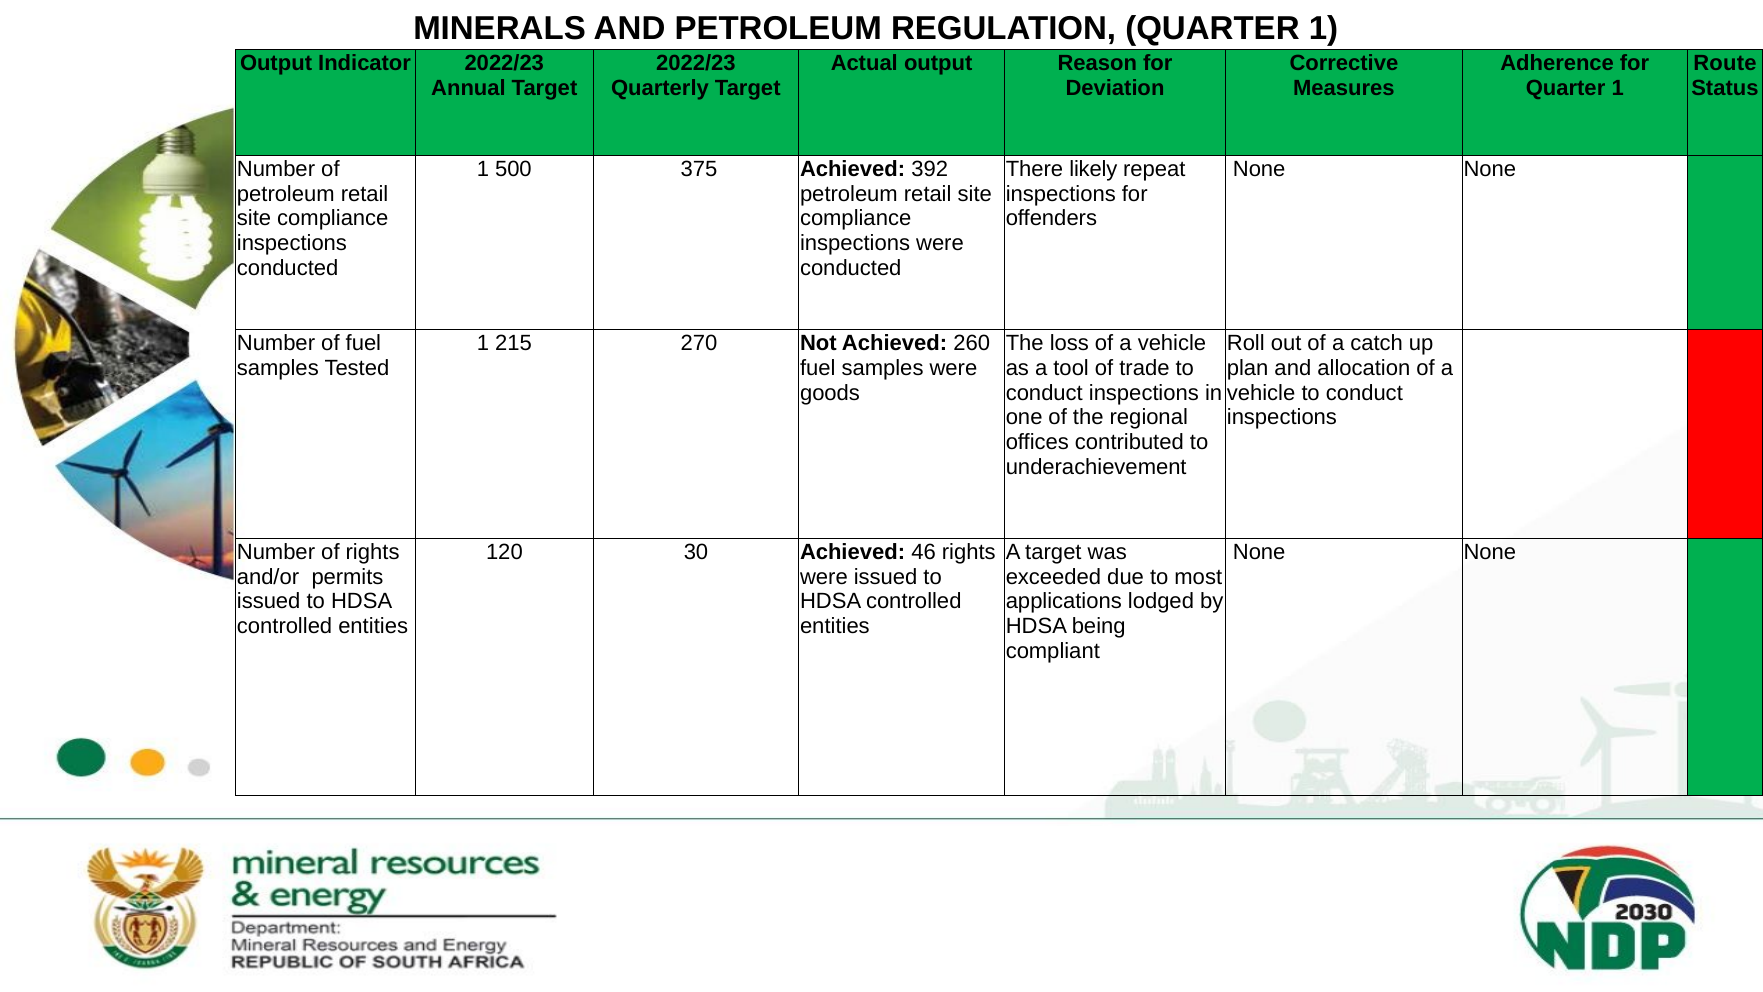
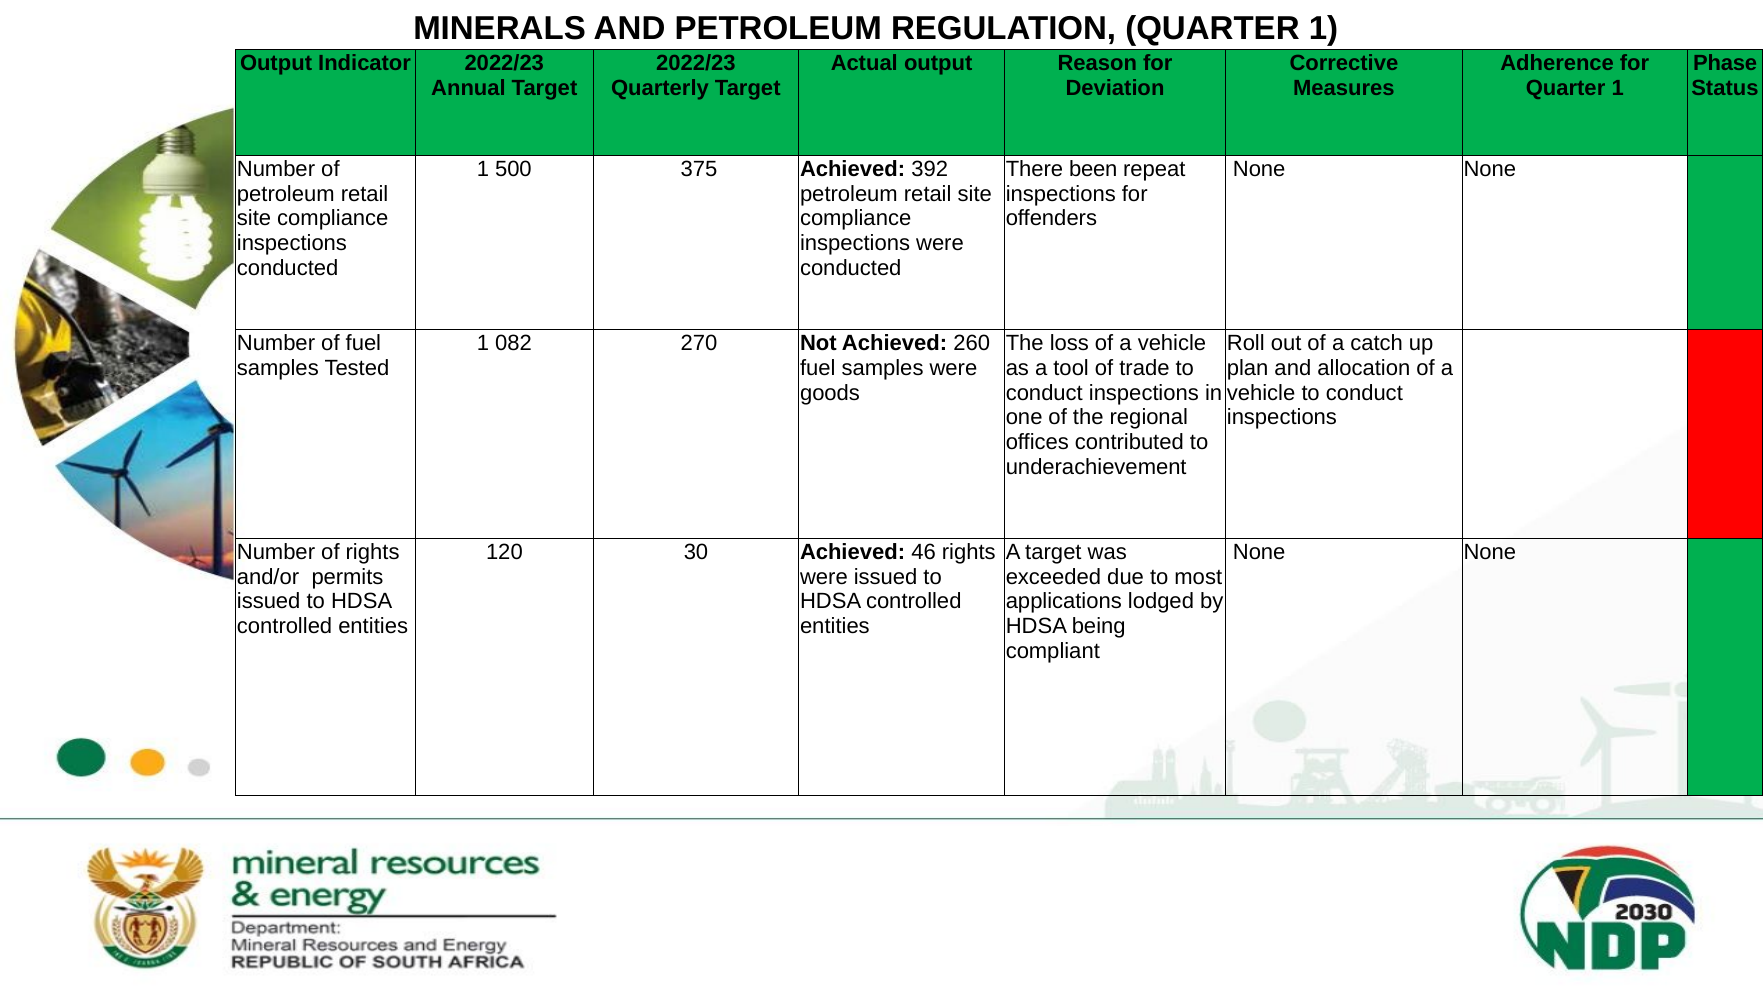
Route: Route -> Phase
likely: likely -> been
215: 215 -> 082
